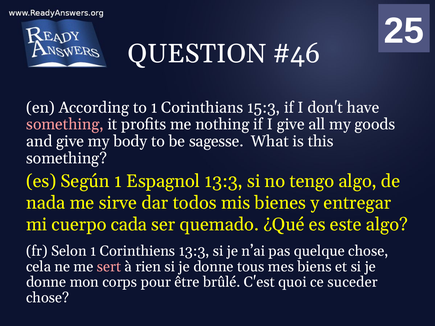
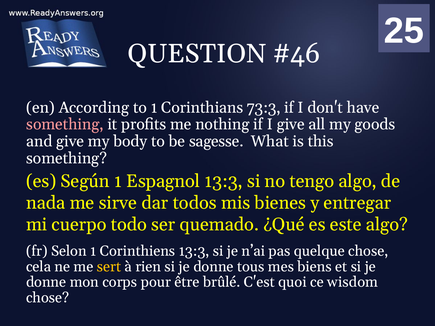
15:3: 15:3 -> 73:3
cada: cada -> todo
sert colour: pink -> yellow
suceder: suceder -> wisdom
